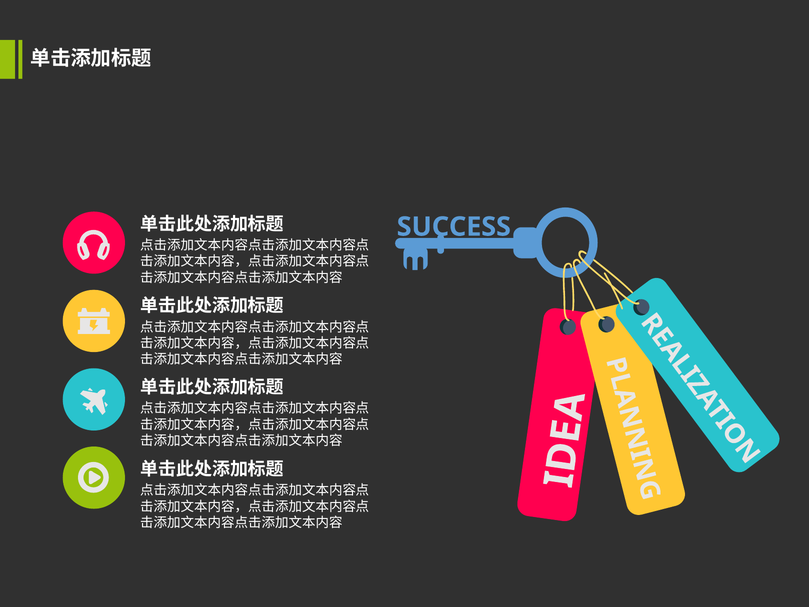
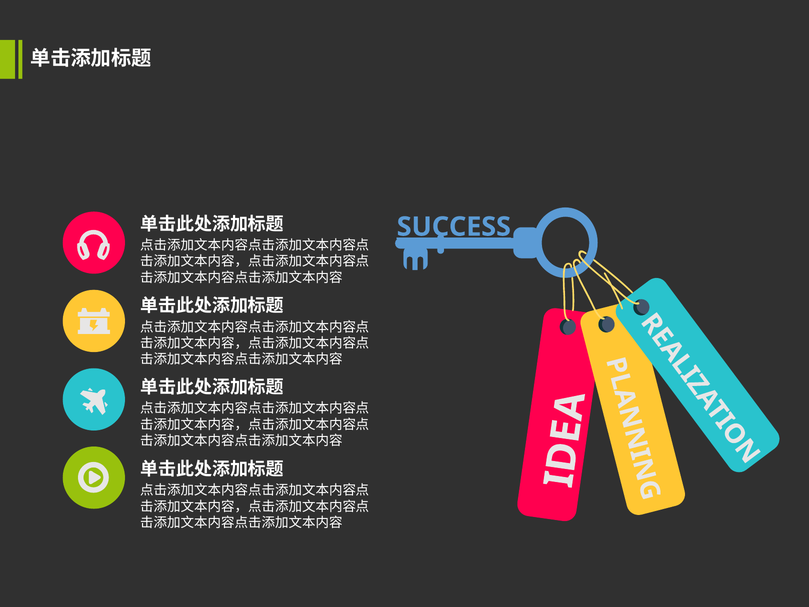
SUCCESS underline: none -> present
